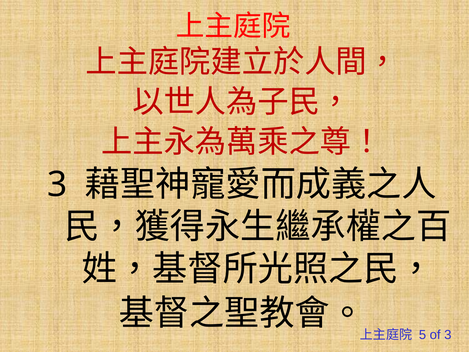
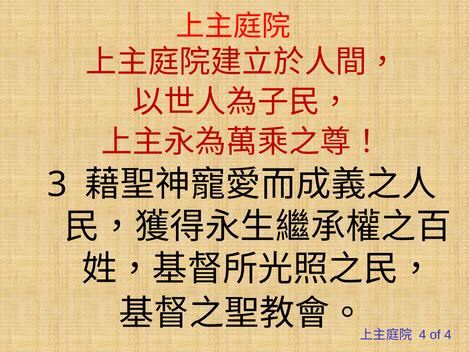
5 at (423, 335): 5 -> 4
of 3: 3 -> 4
